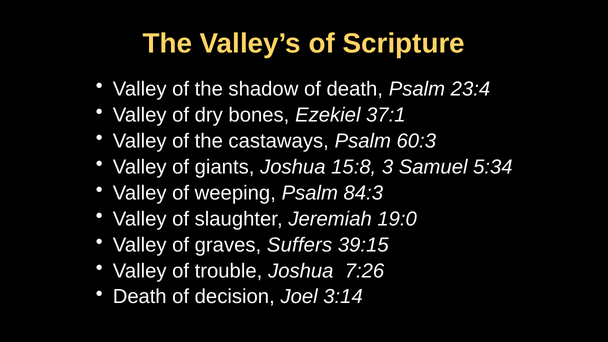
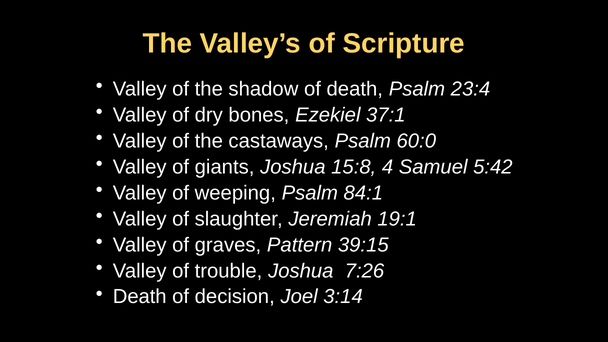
60:3: 60:3 -> 60:0
3: 3 -> 4
5:34: 5:34 -> 5:42
84:3: 84:3 -> 84:1
19:0: 19:0 -> 19:1
Suffers: Suffers -> Pattern
